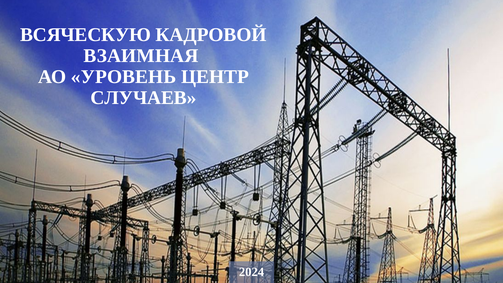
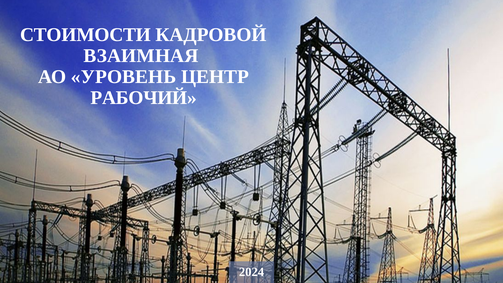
ВСЯЧЕСКУЮ: ВСЯЧЕСКУЮ -> СТОИМОСТИ
СЛУЧАЕВ: СЛУЧАЕВ -> РАБОЧИЙ
